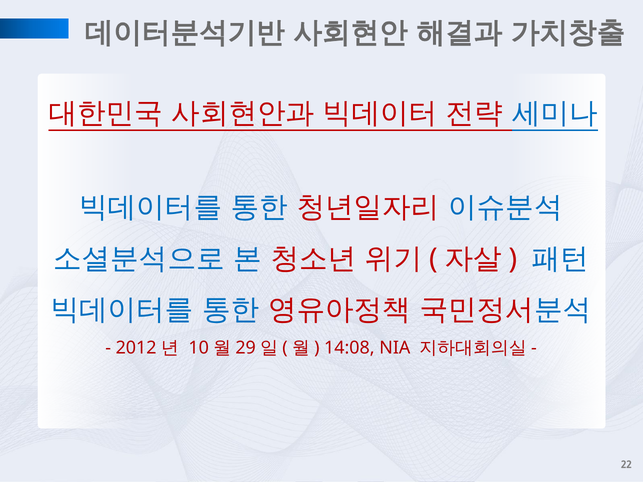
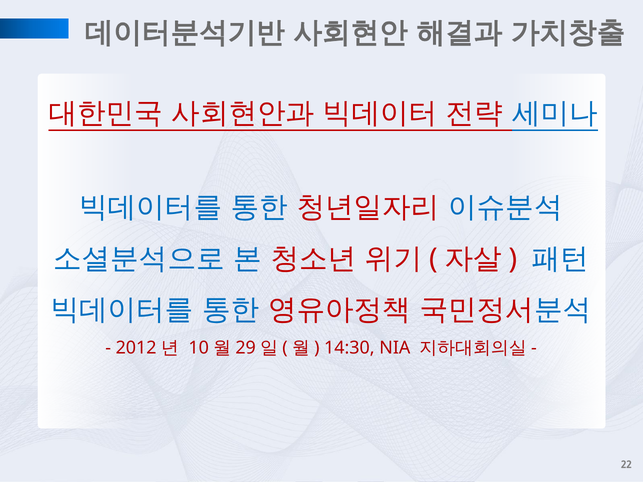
14:08: 14:08 -> 14:30
